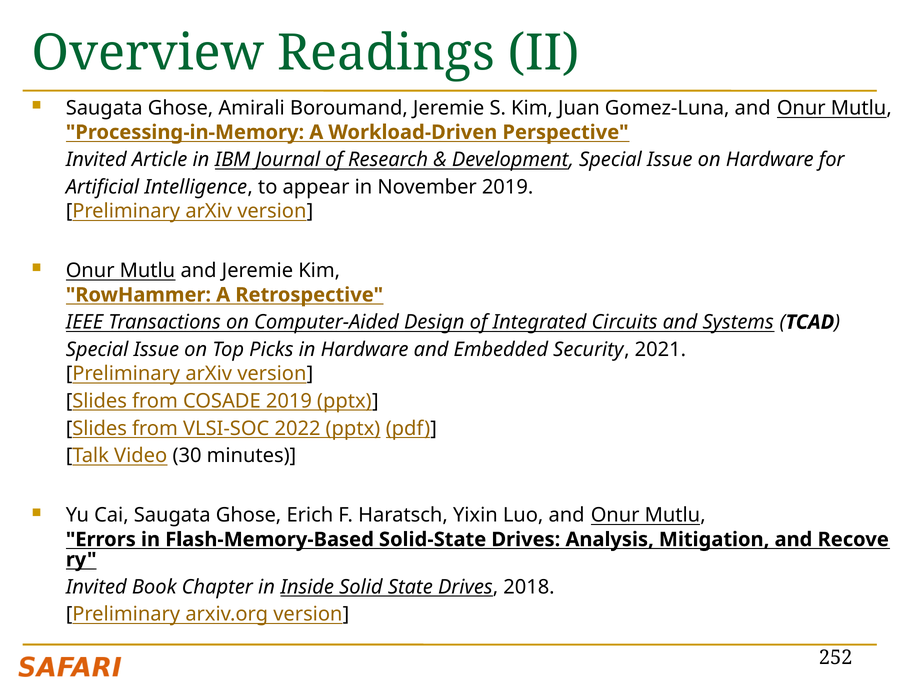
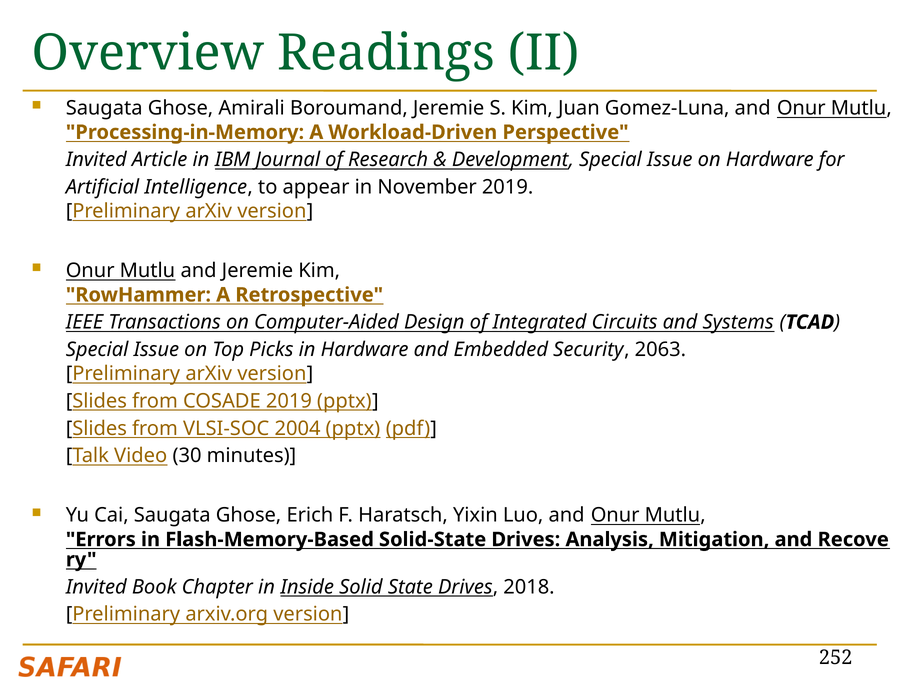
2021: 2021 -> 2063
2022: 2022 -> 2004
